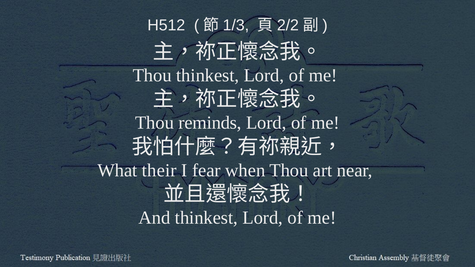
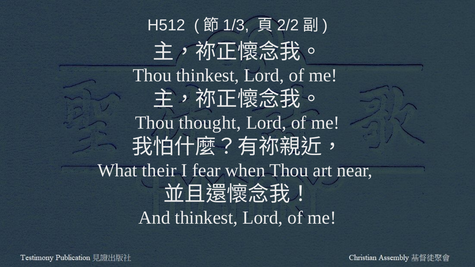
reminds: reminds -> thought
